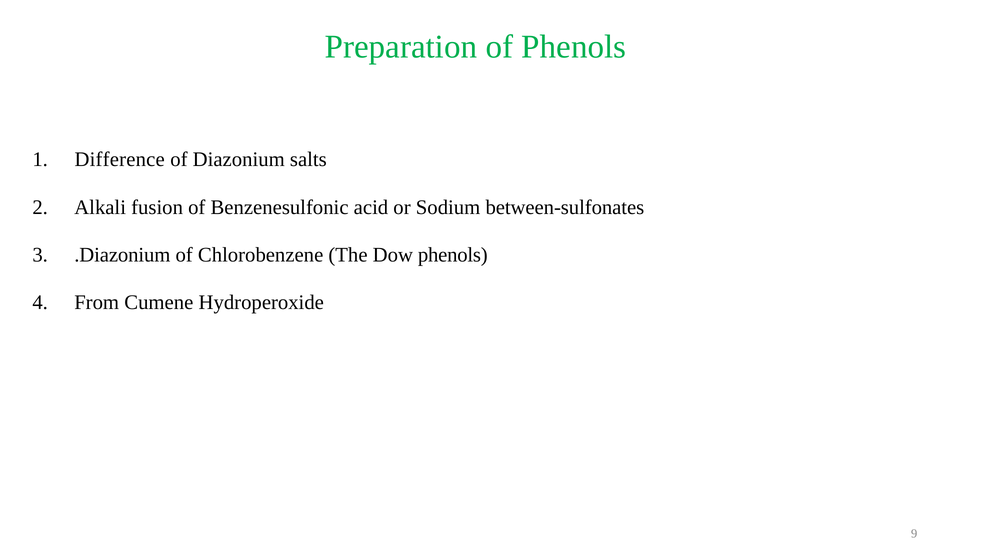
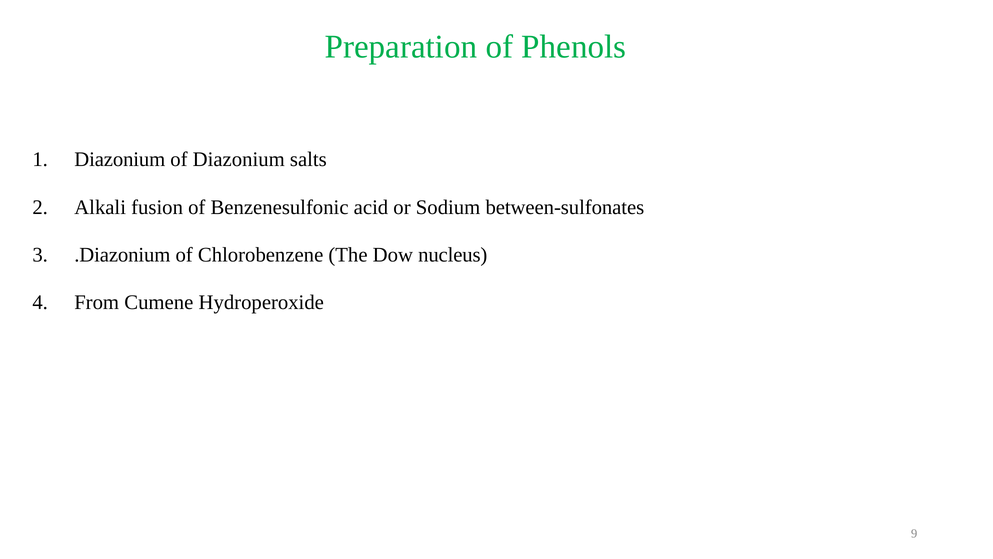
Difference at (120, 159): Difference -> Diazonium
Dow phenols: phenols -> nucleus
